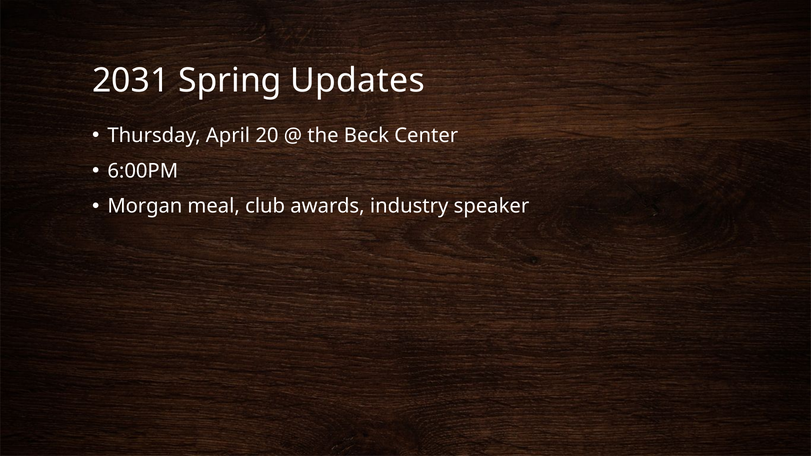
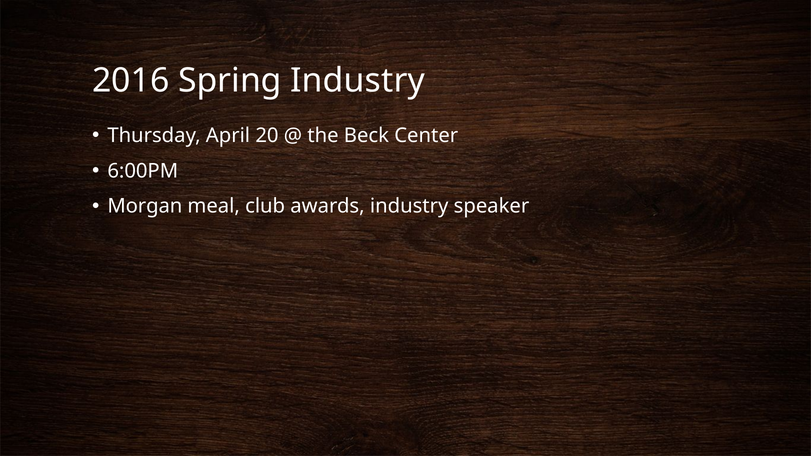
2031: 2031 -> 2016
Spring Updates: Updates -> Industry
